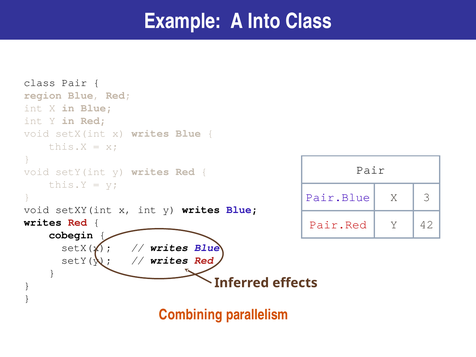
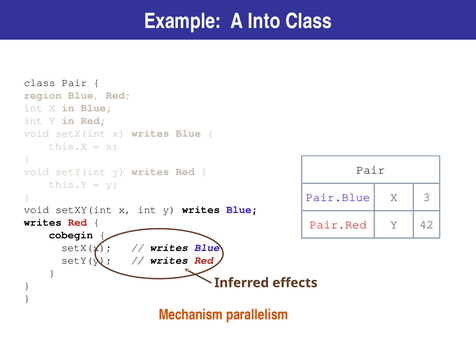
Combining: Combining -> Mechanism
